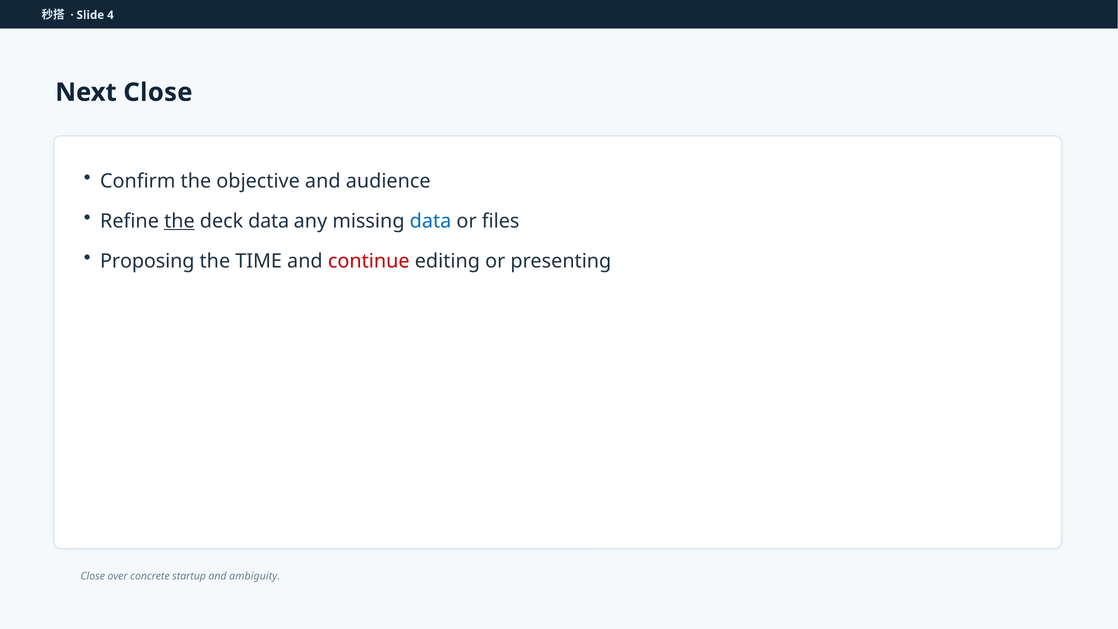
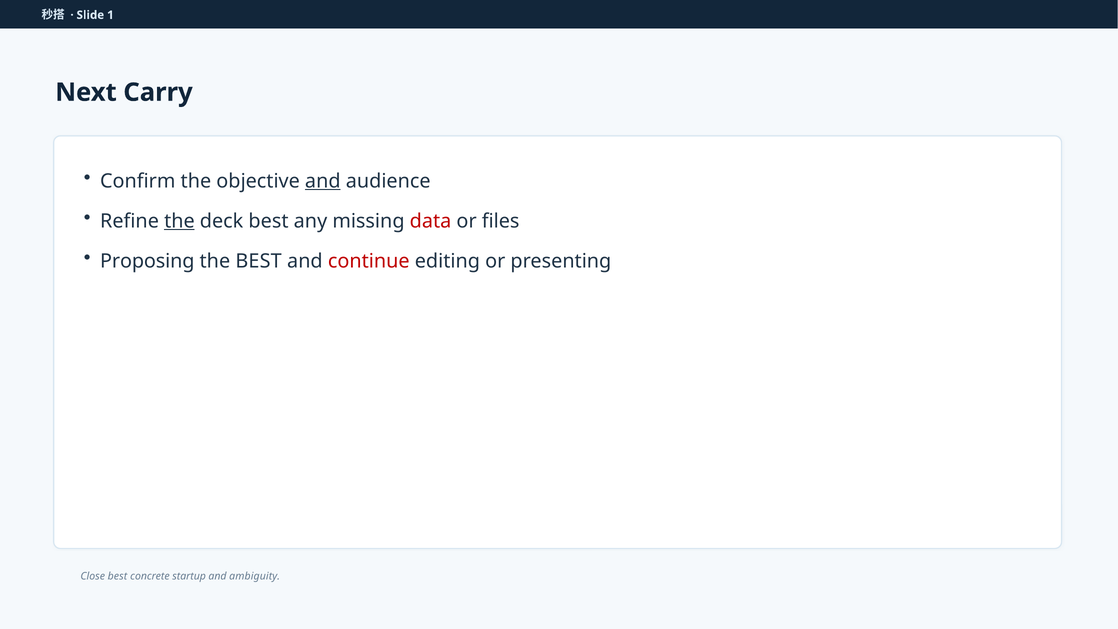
4: 4 -> 1
Next Close: Close -> Carry
and at (323, 181) underline: none -> present
deck data: data -> best
data at (430, 221) colour: blue -> red
the TIME: TIME -> BEST
Close over: over -> best
